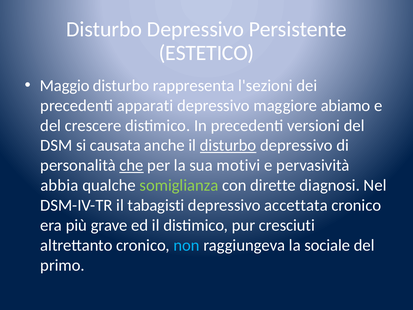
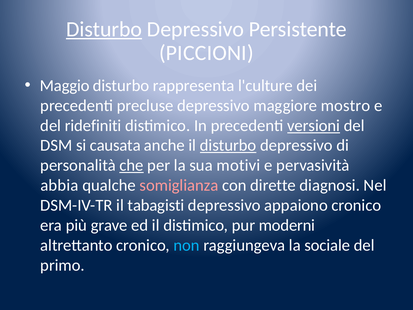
Disturbo at (104, 29) underline: none -> present
ESTETICO: ESTETICO -> PICCIONI
l'sezioni: l'sezioni -> l'culture
apparati: apparati -> precluse
abiamo: abiamo -> mostro
crescere: crescere -> ridefiniti
versioni underline: none -> present
somiglianza colour: light green -> pink
accettata: accettata -> appaiono
cresciuti: cresciuti -> moderni
